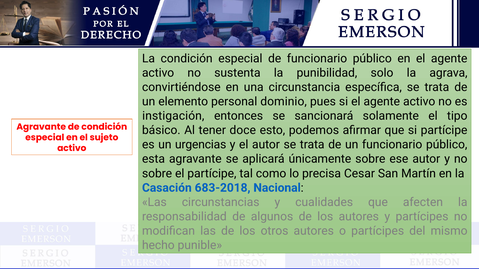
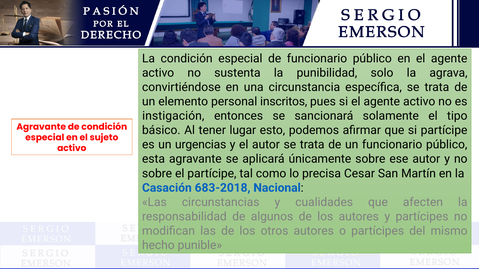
dominio: dominio -> inscritos
doce: doce -> lugar
